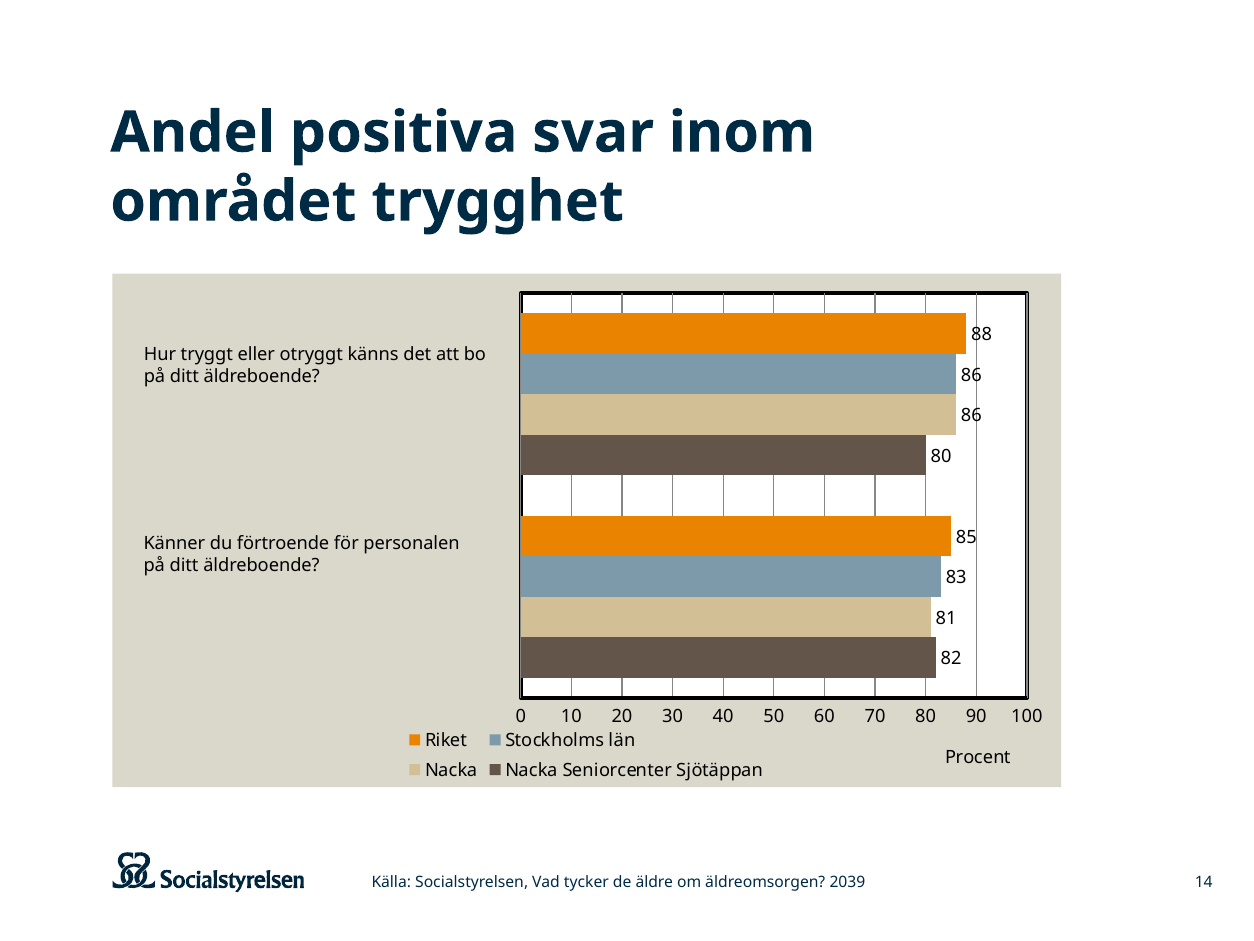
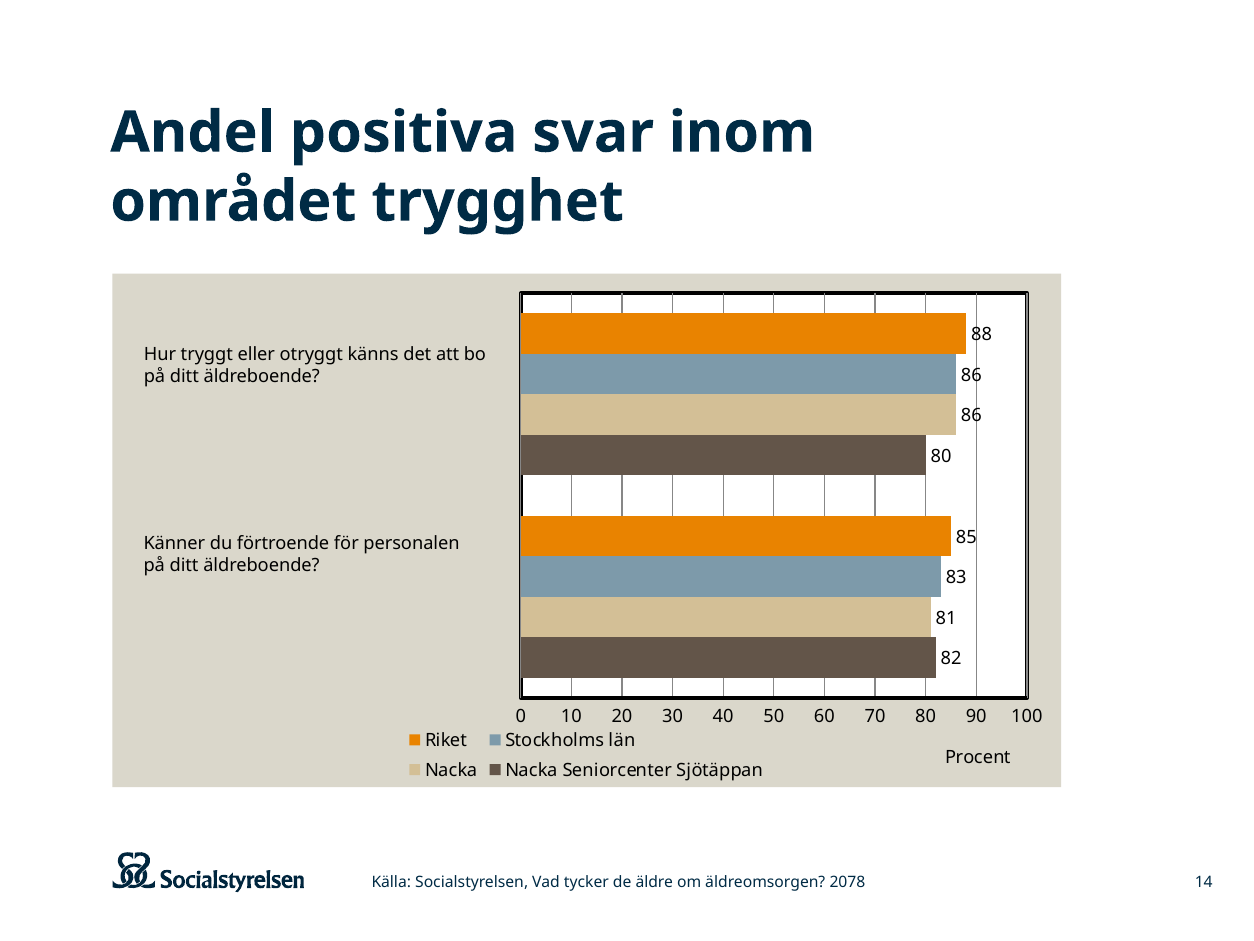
2039: 2039 -> 2078
